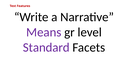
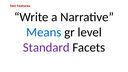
Means colour: purple -> blue
